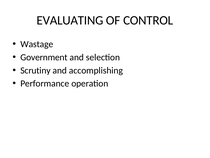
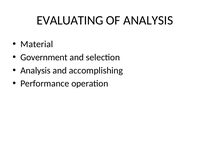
OF CONTROL: CONTROL -> ANALYSIS
Wastage: Wastage -> Material
Scrutiny at (36, 70): Scrutiny -> Analysis
